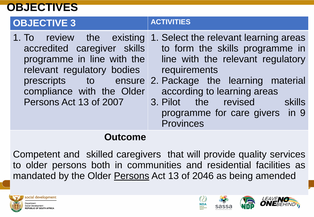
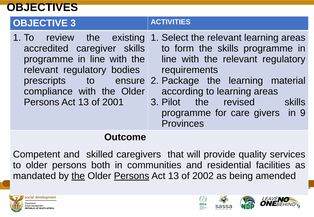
2007: 2007 -> 2001
the at (78, 176) underline: none -> present
2046: 2046 -> 2002
